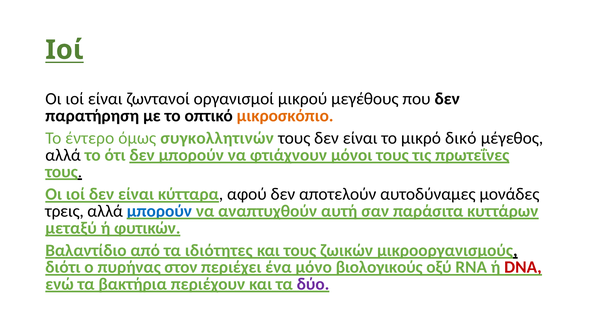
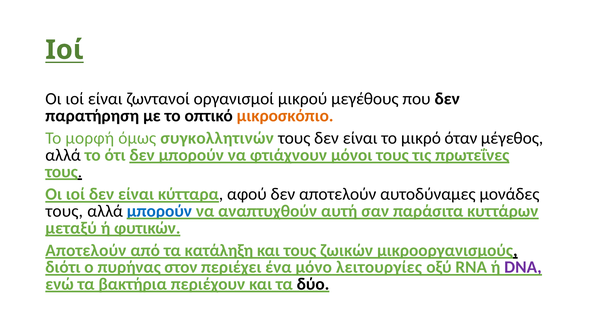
έντερο: έντερο -> μορφή
δικό: δικό -> όταν
τρεις at (64, 211): τρεις -> τους
Βαλαντίδιο at (86, 250): Βαλαντίδιο -> Αποτελούν
ιδιότητες: ιδιότητες -> κατάληξη
βιολογικούς: βιολογικούς -> λειτουργίες
DNA colour: red -> purple
δύο colour: purple -> black
